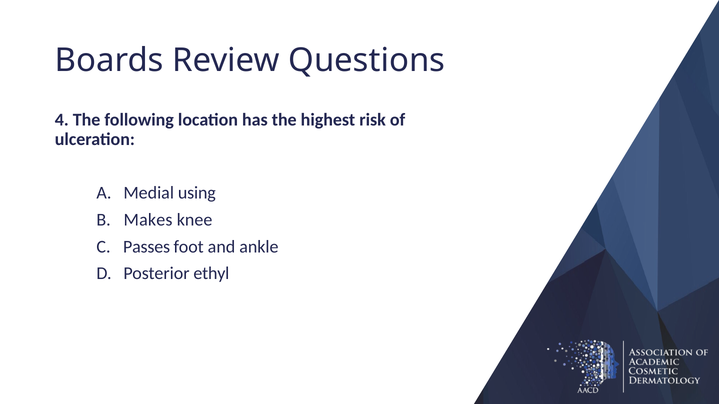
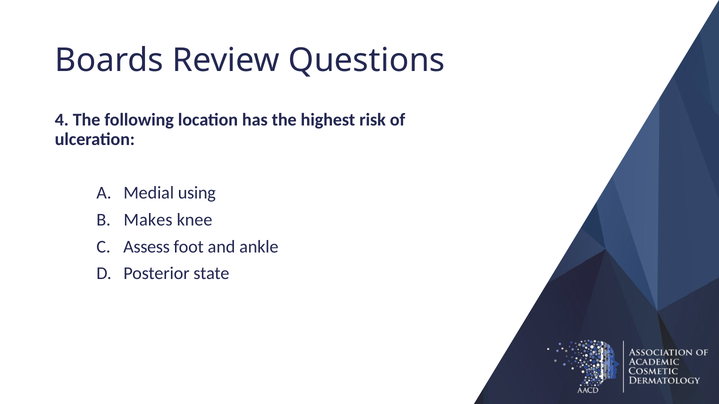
Passes: Passes -> Assess
ethyl: ethyl -> state
